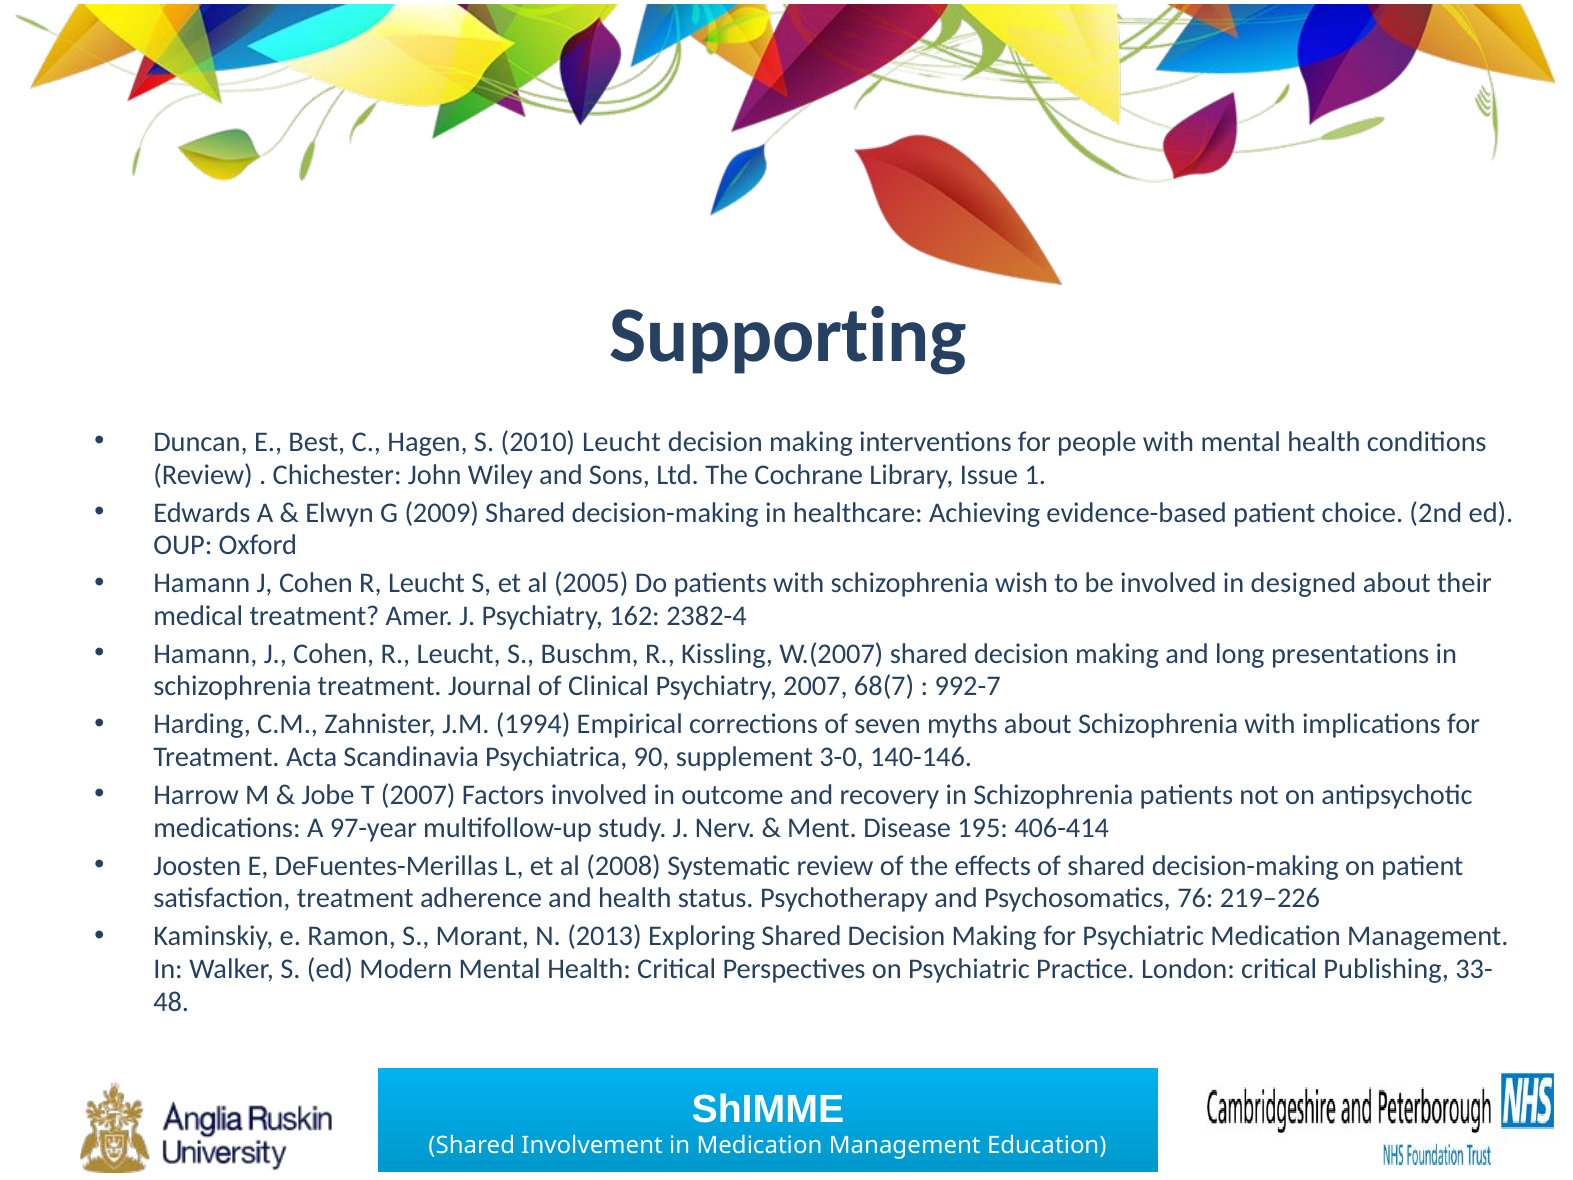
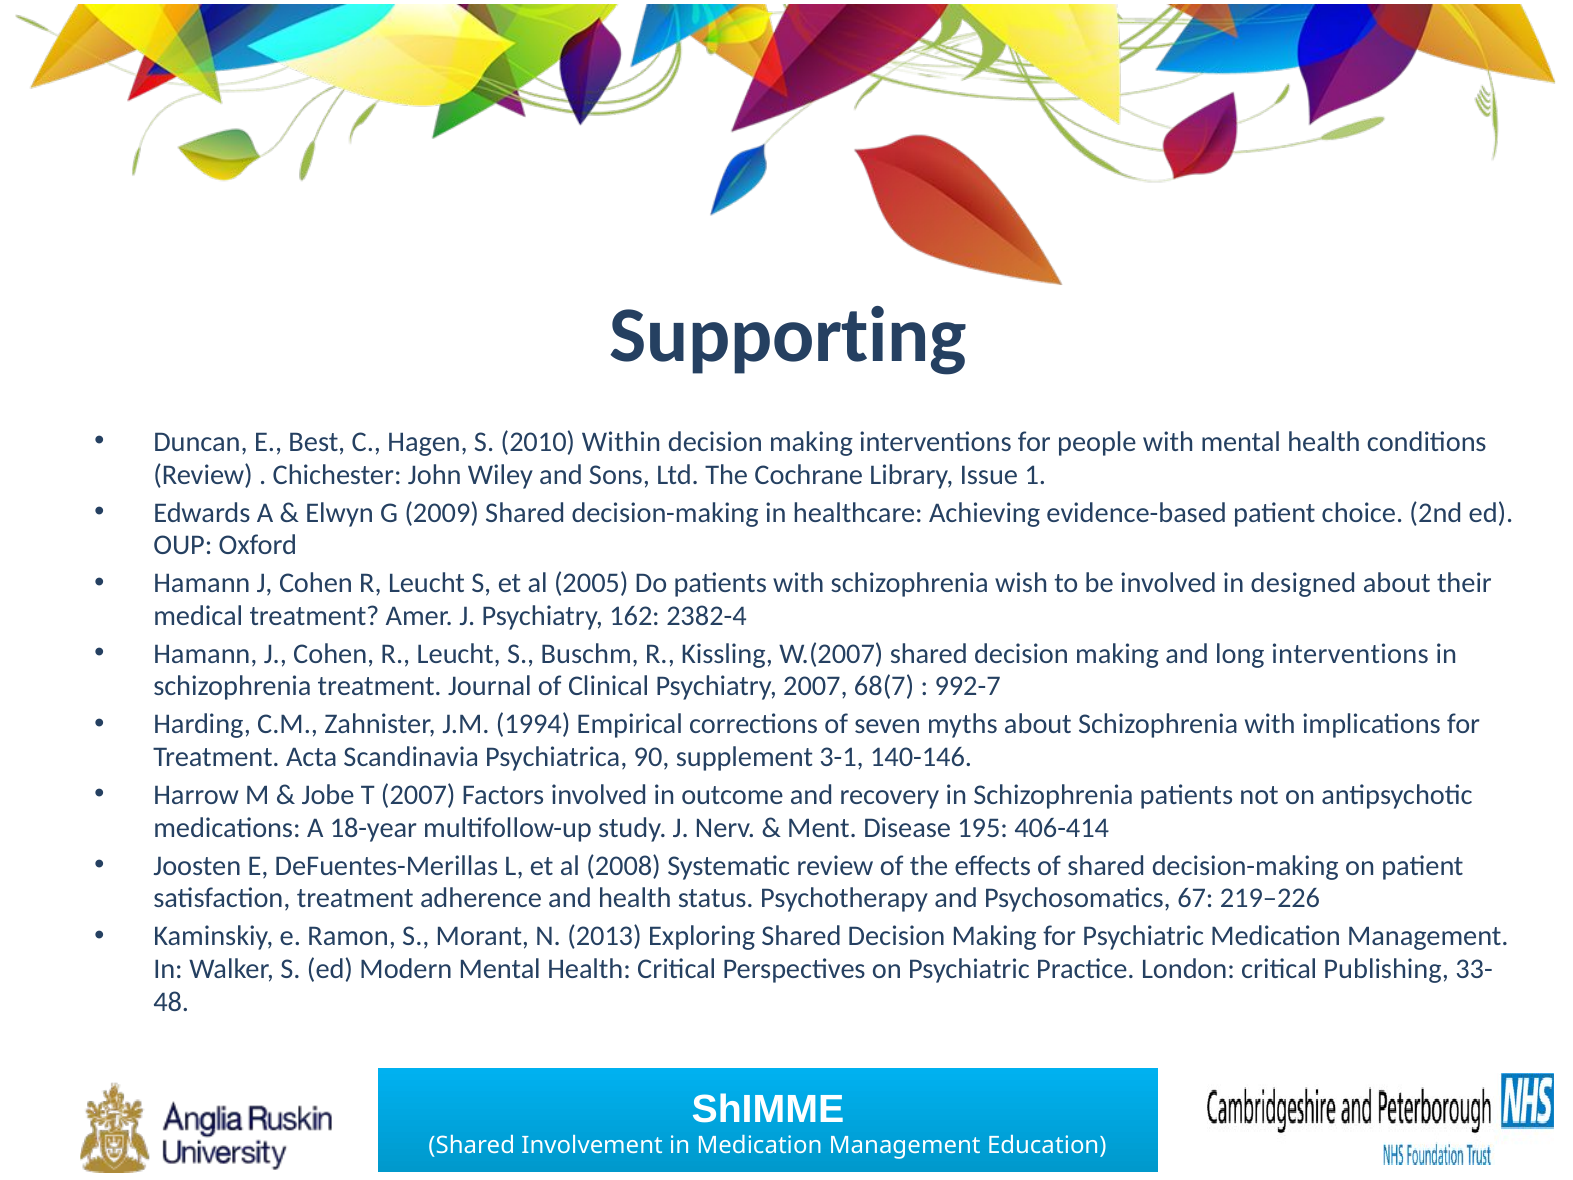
2010 Leucht: Leucht -> Within
long presentations: presentations -> interventions
3-0: 3-0 -> 3-1
97-year: 97-year -> 18-year
76: 76 -> 67
